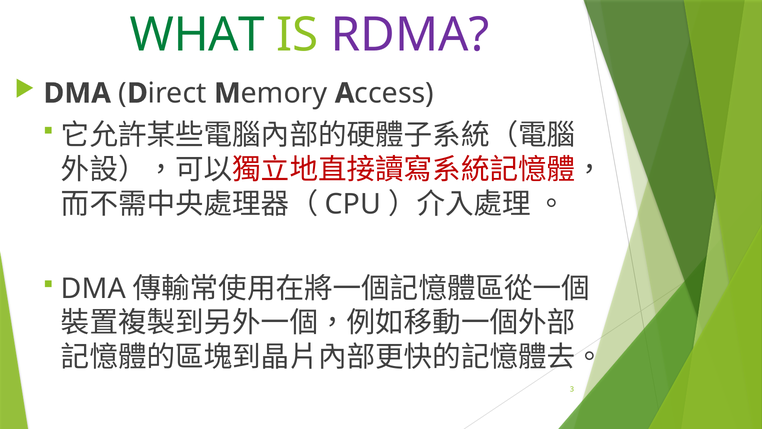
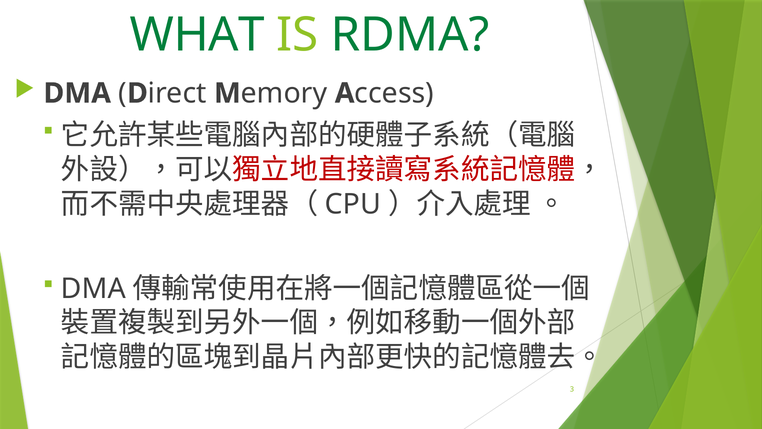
RDMA colour: purple -> green
